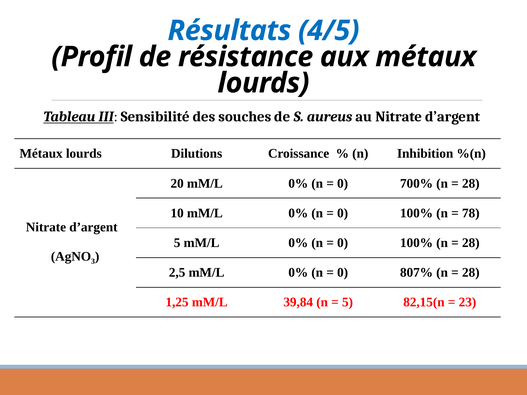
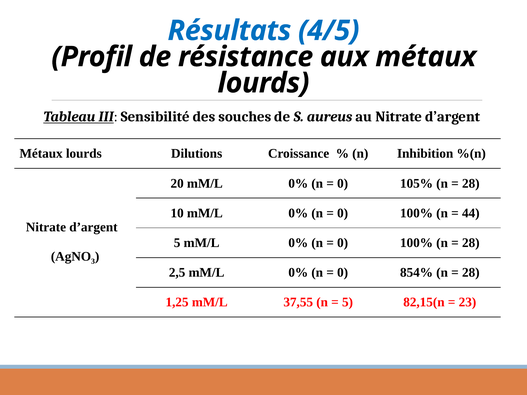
700%: 700% -> 105%
78: 78 -> 44
807%: 807% -> 854%
39,84: 39,84 -> 37,55
